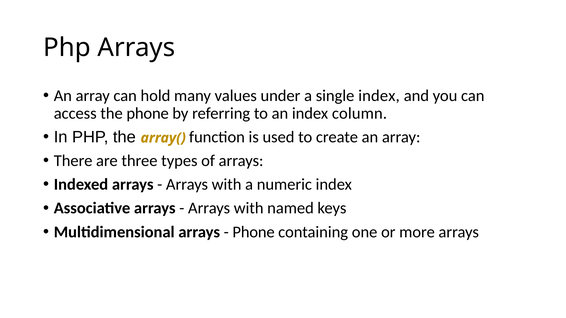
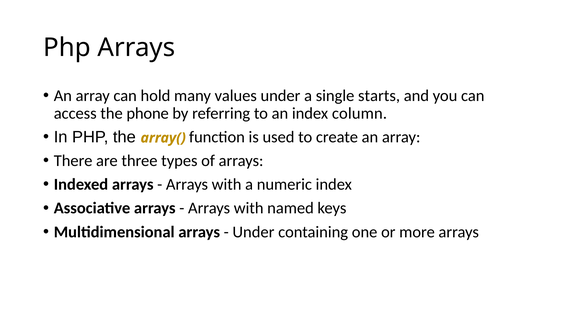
single index: index -> starts
Phone at (254, 232): Phone -> Under
